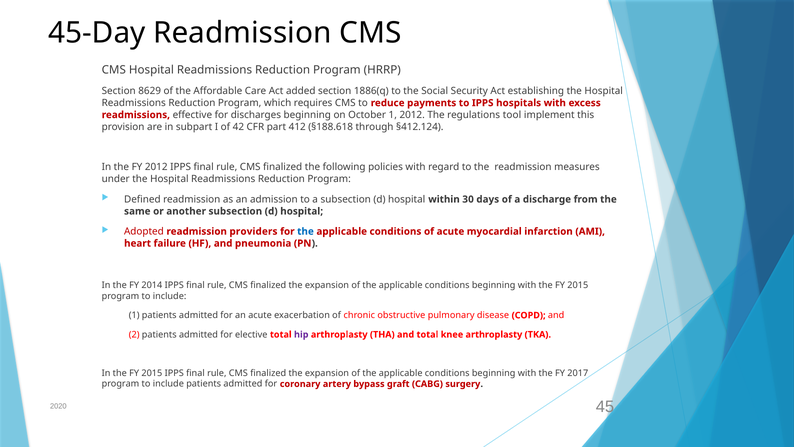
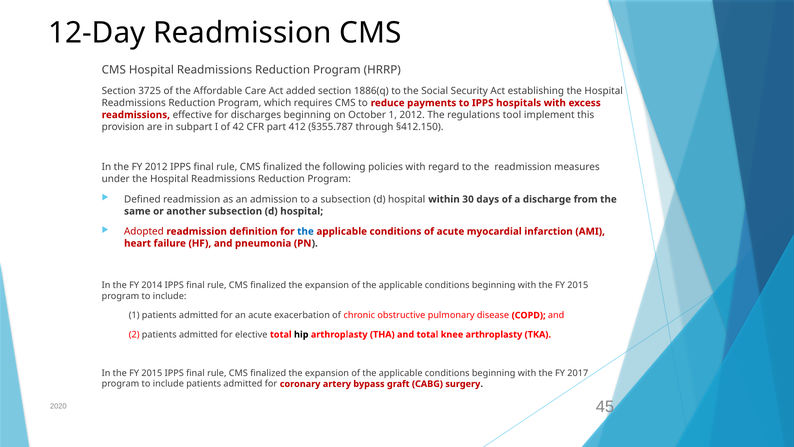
45-Day: 45-Day -> 12-Day
8629: 8629 -> 3725
§188.618: §188.618 -> §355.787
§412.124: §412.124 -> §412.150
providers: providers -> definition
hip colour: purple -> black
